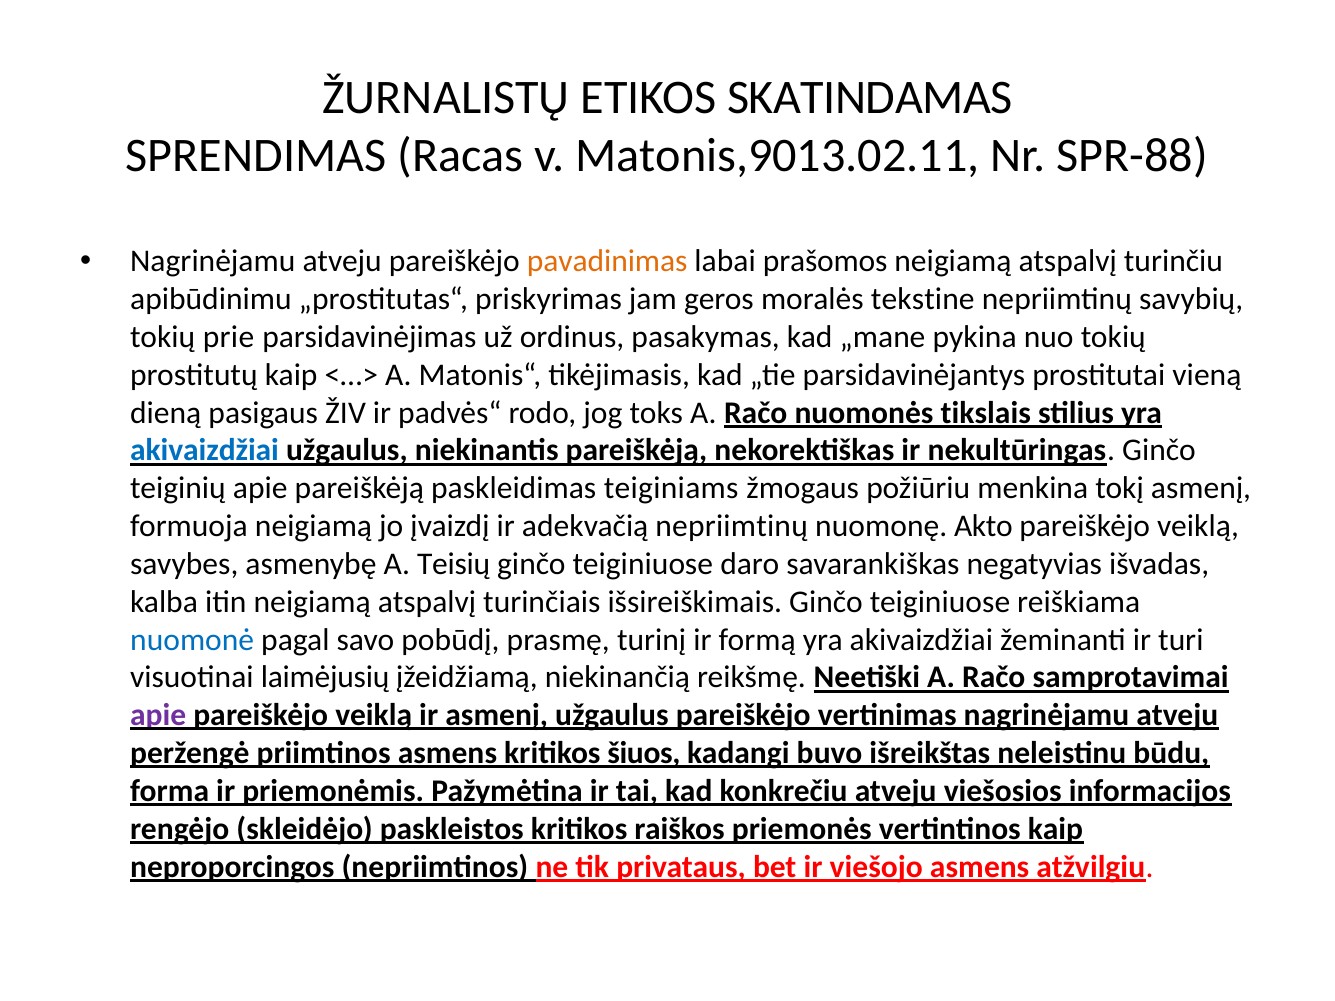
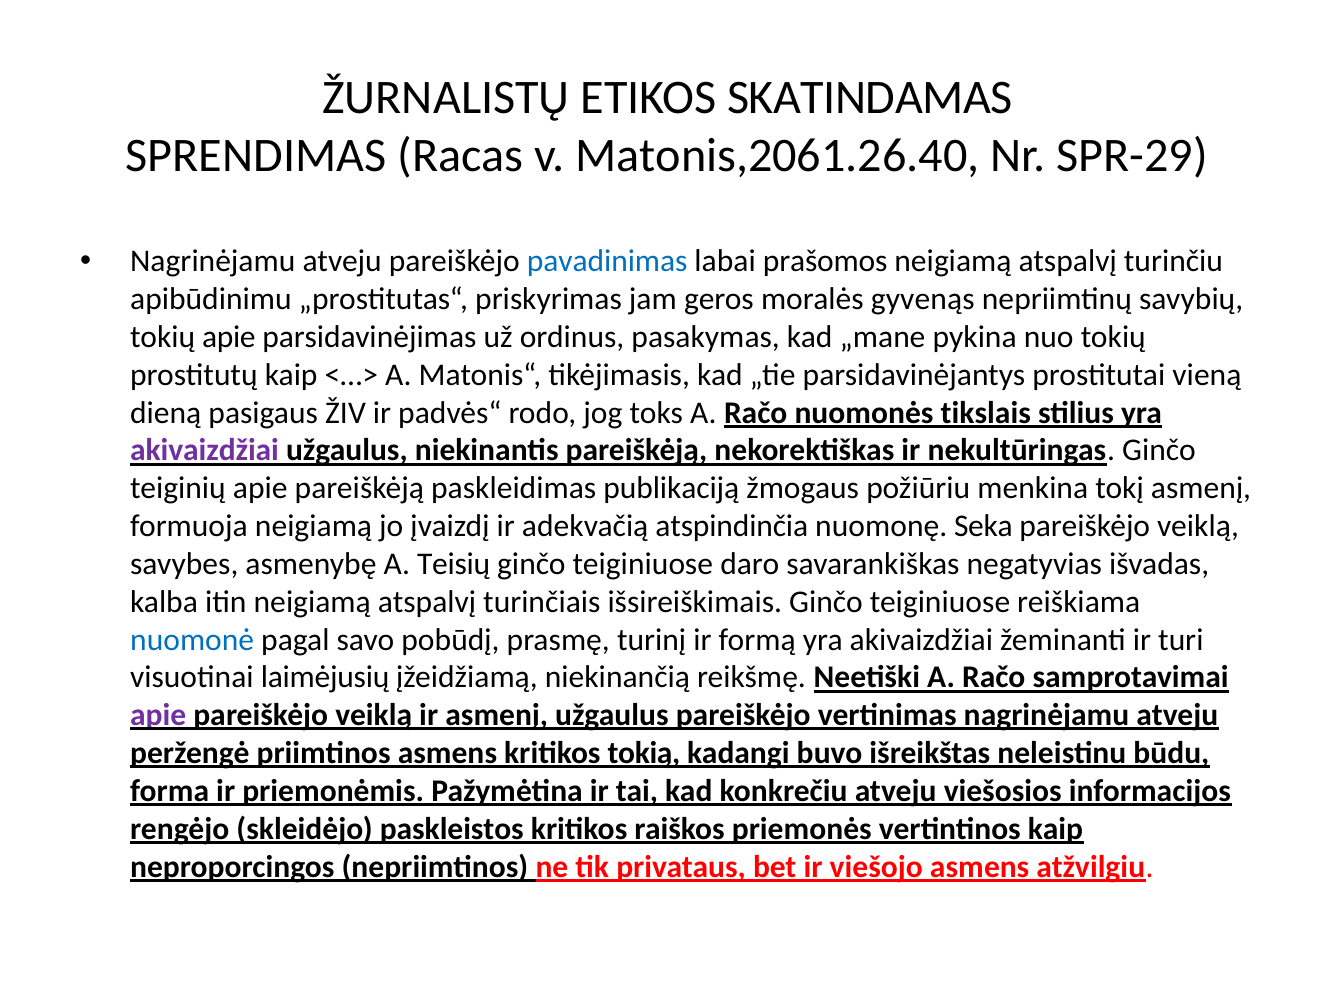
Matonis,9013.02.11: Matonis,9013.02.11 -> Matonis,2061.26.40
SPR-88: SPR-88 -> SPR-29
pavadinimas colour: orange -> blue
tekstine: tekstine -> gyvenąs
tokių prie: prie -> apie
akivaizdžiai at (205, 451) colour: blue -> purple
teiginiams: teiginiams -> publikaciją
adekvačią nepriimtinų: nepriimtinų -> atspindinčia
Akto: Akto -> Seka
šiuos: šiuos -> tokią
